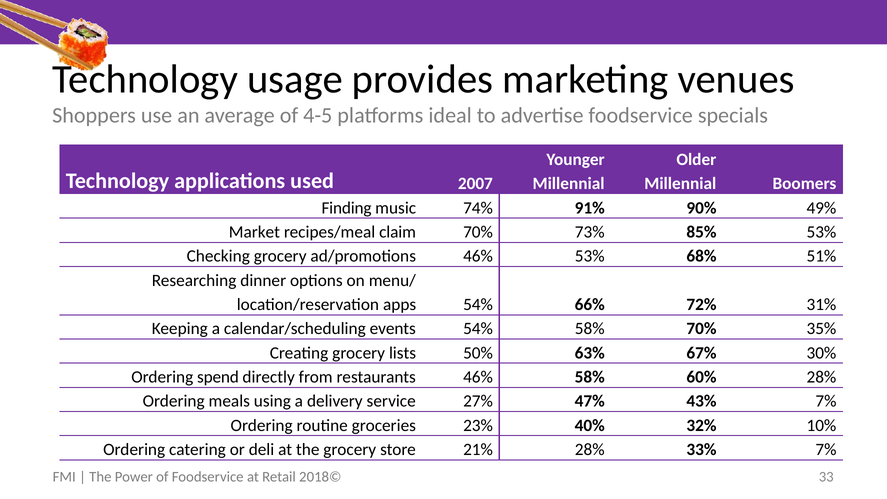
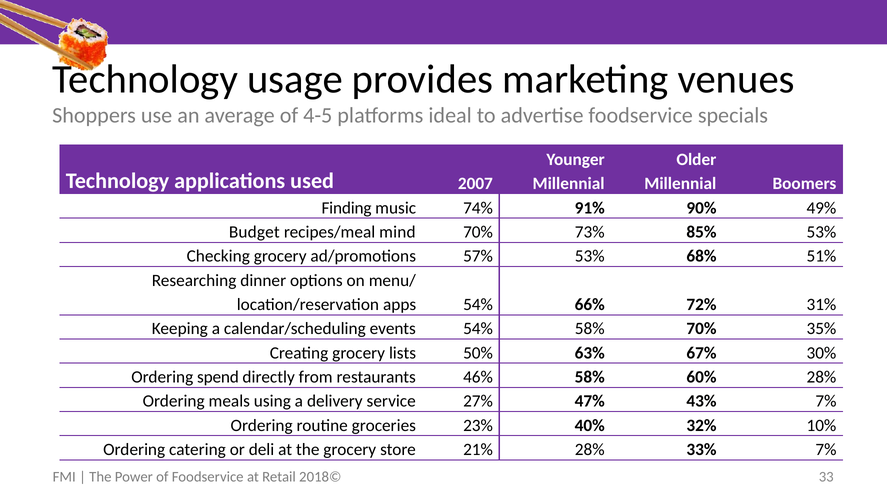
Market: Market -> Budget
claim: claim -> mind
ad/promotions 46%: 46% -> 57%
